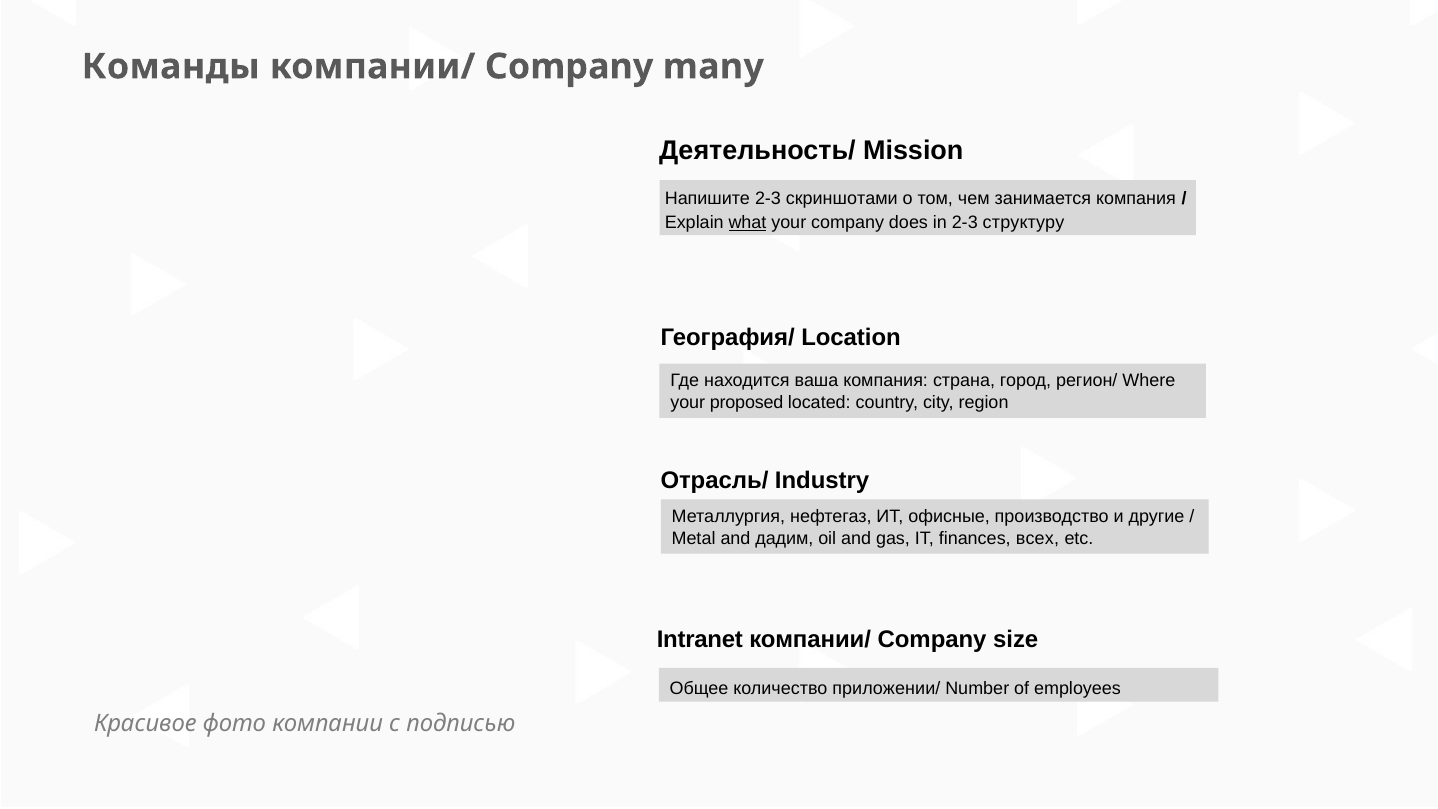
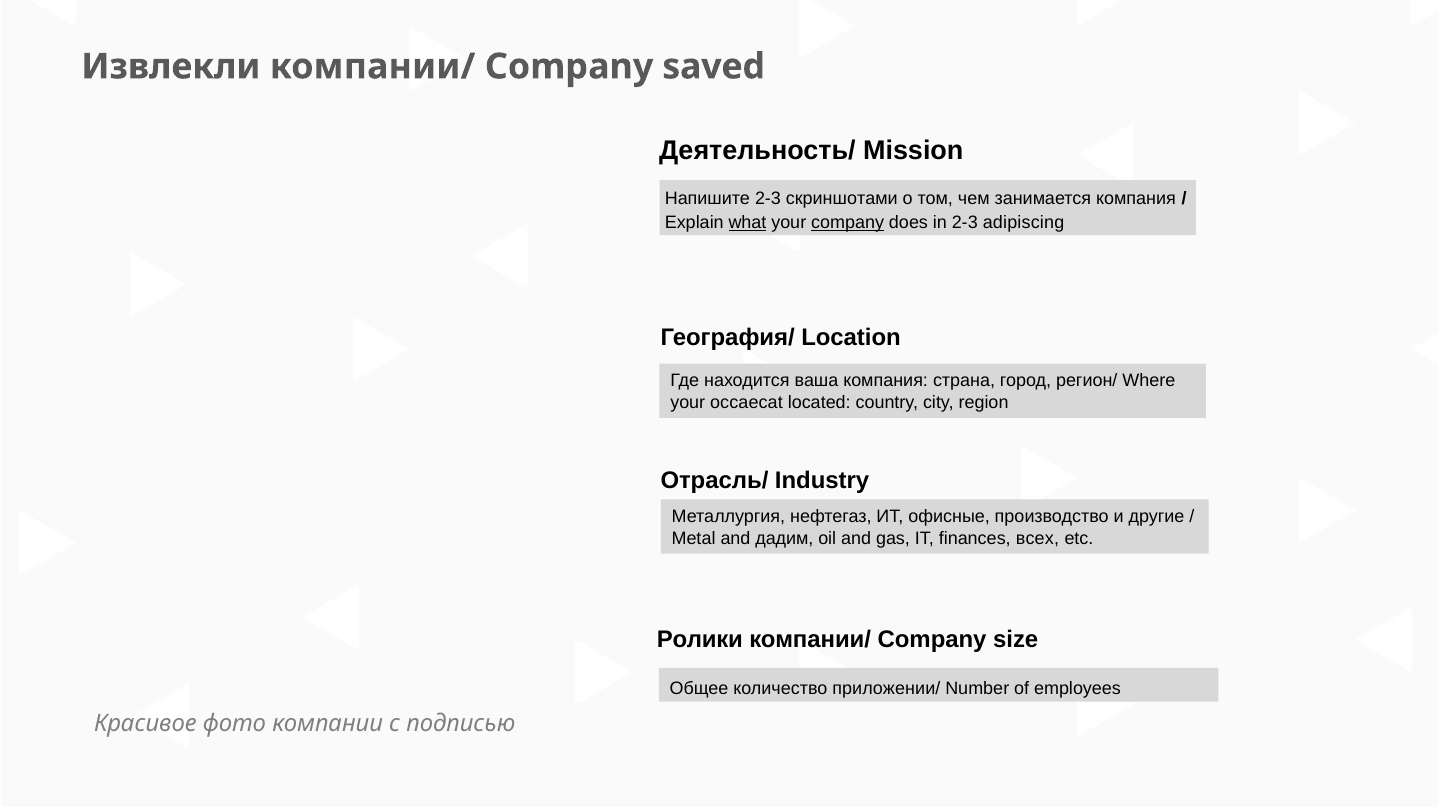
Команды: Команды -> Извлекли
many: many -> saved
company at (848, 223) underline: none -> present
структуру: структуру -> adipiscing
proposed: proposed -> occaecat
Intranet: Intranet -> Ролики
